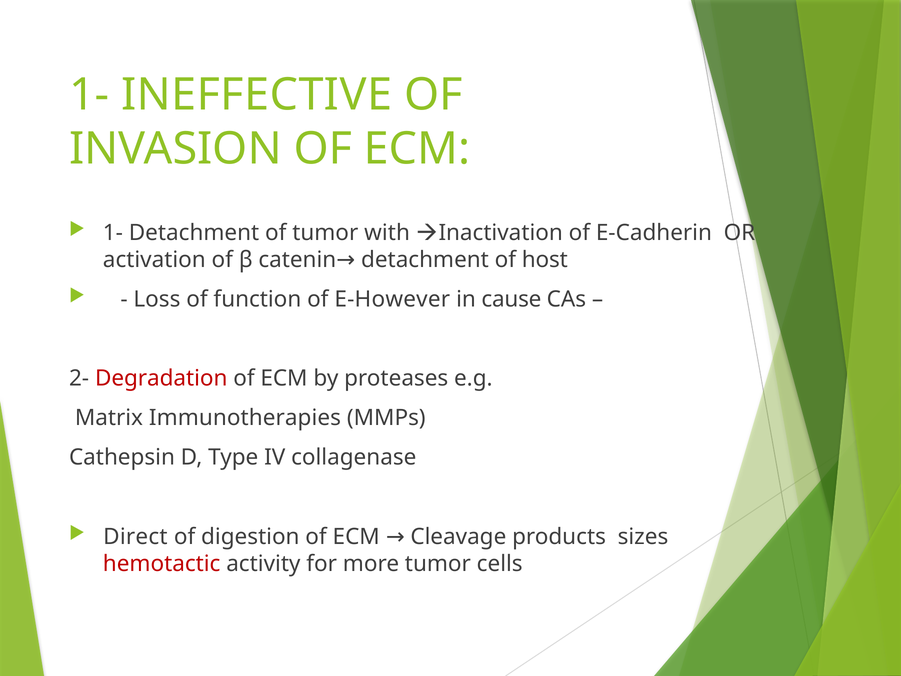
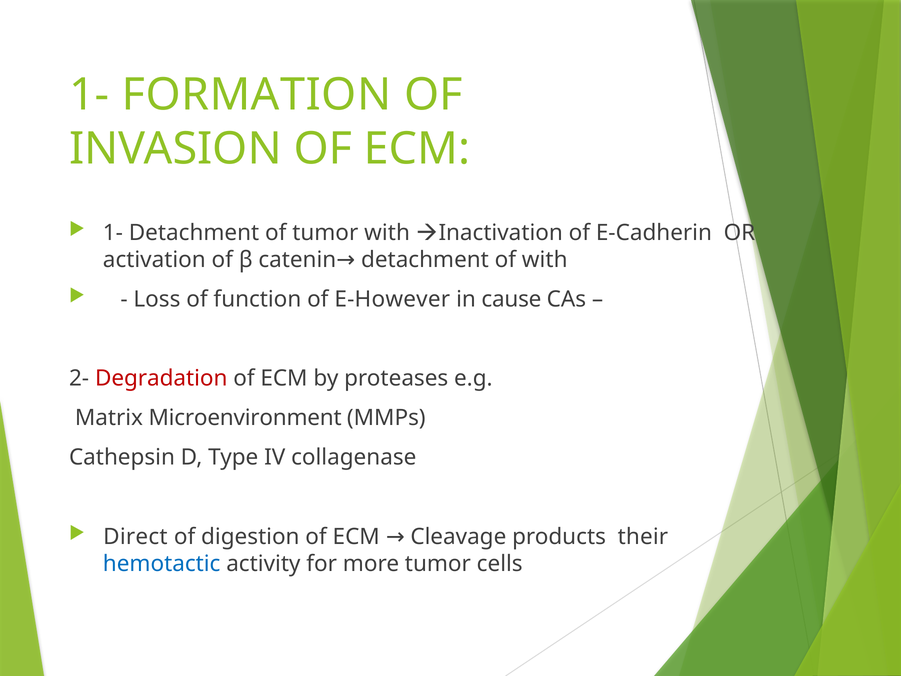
INEFFECTIVE: INEFFECTIVE -> FORMATION
of host: host -> with
Immunotherapies: Immunotherapies -> Microenvironment
sizes: sizes -> their
hemotactic colour: red -> blue
